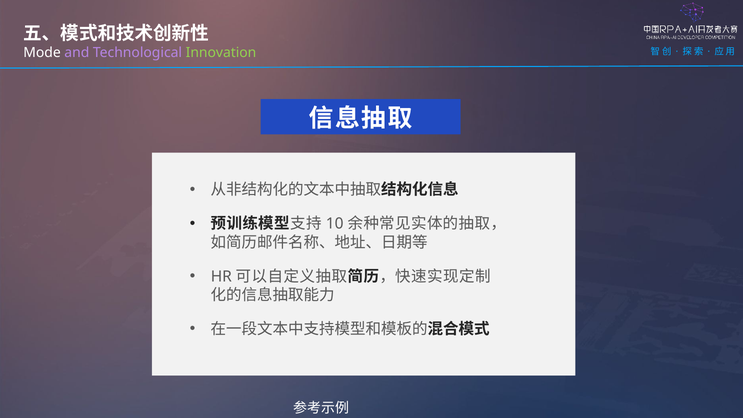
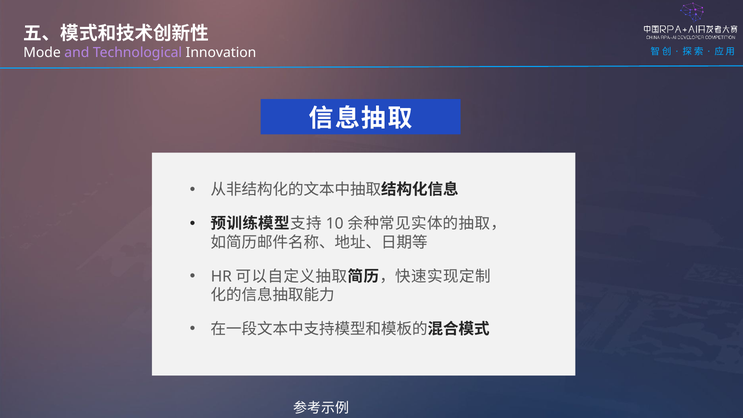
Innovation colour: light green -> white
